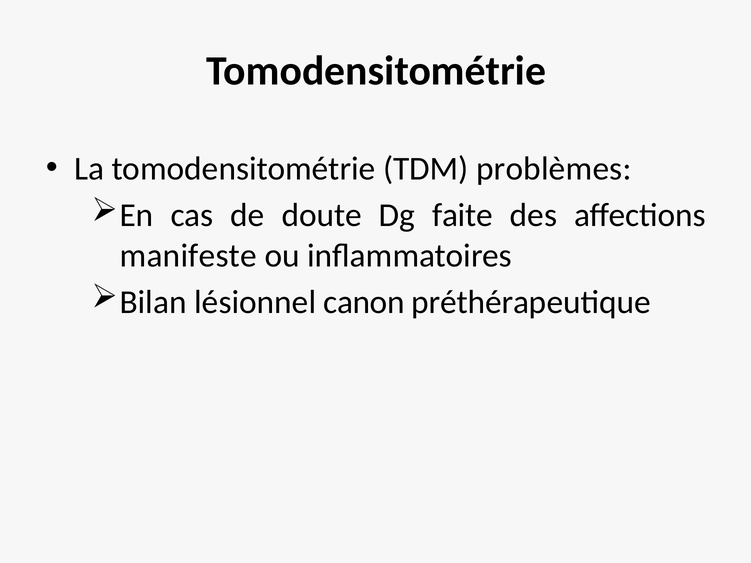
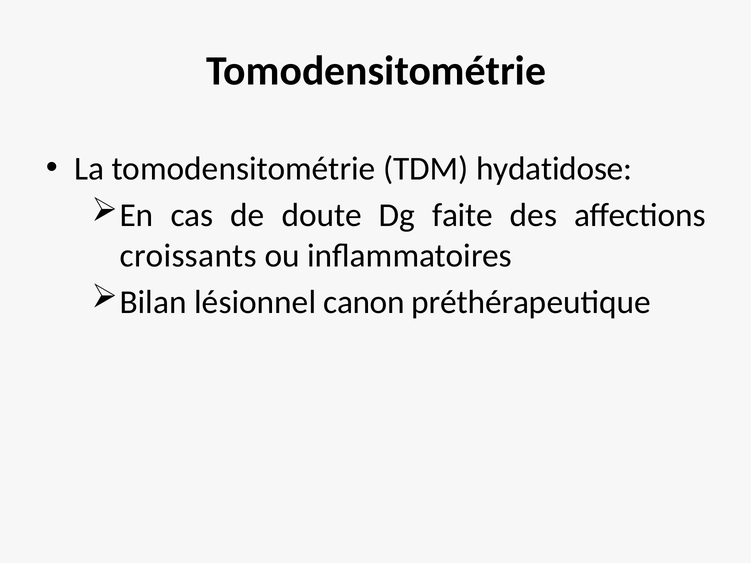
problèmes: problèmes -> hydatidose
manifeste: manifeste -> croissants
